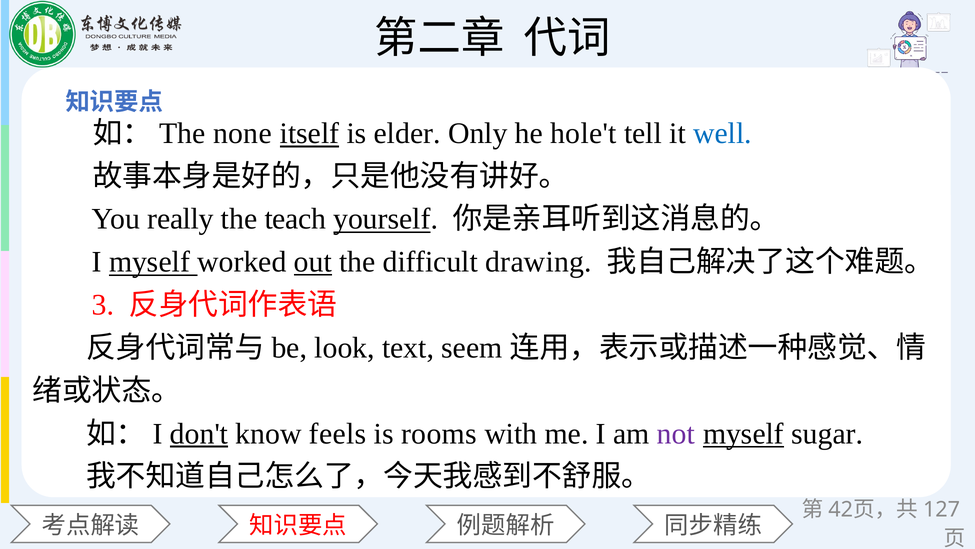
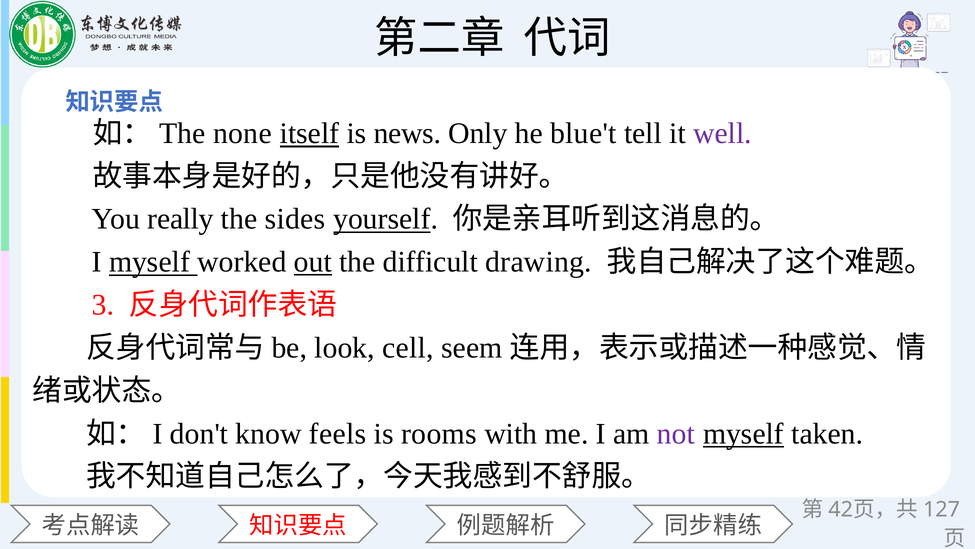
elder: elder -> news
hole't: hole't -> blue't
well colour: blue -> purple
teach: teach -> sides
text: text -> cell
don't underline: present -> none
sugar: sugar -> taken
